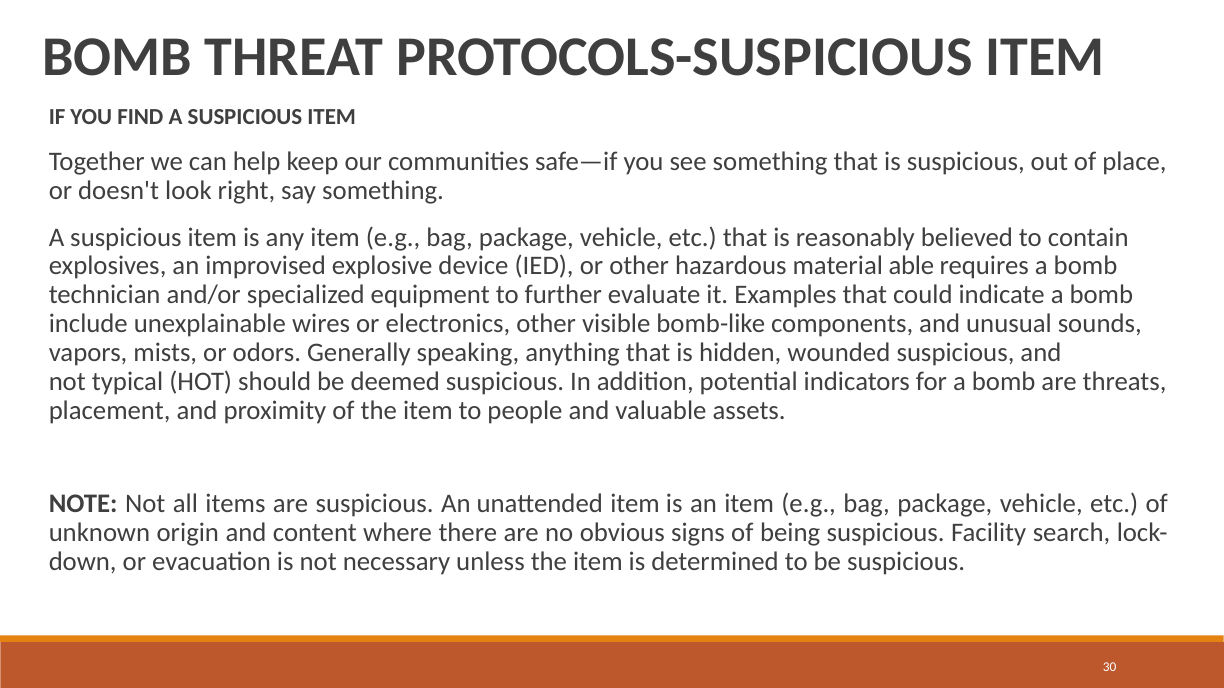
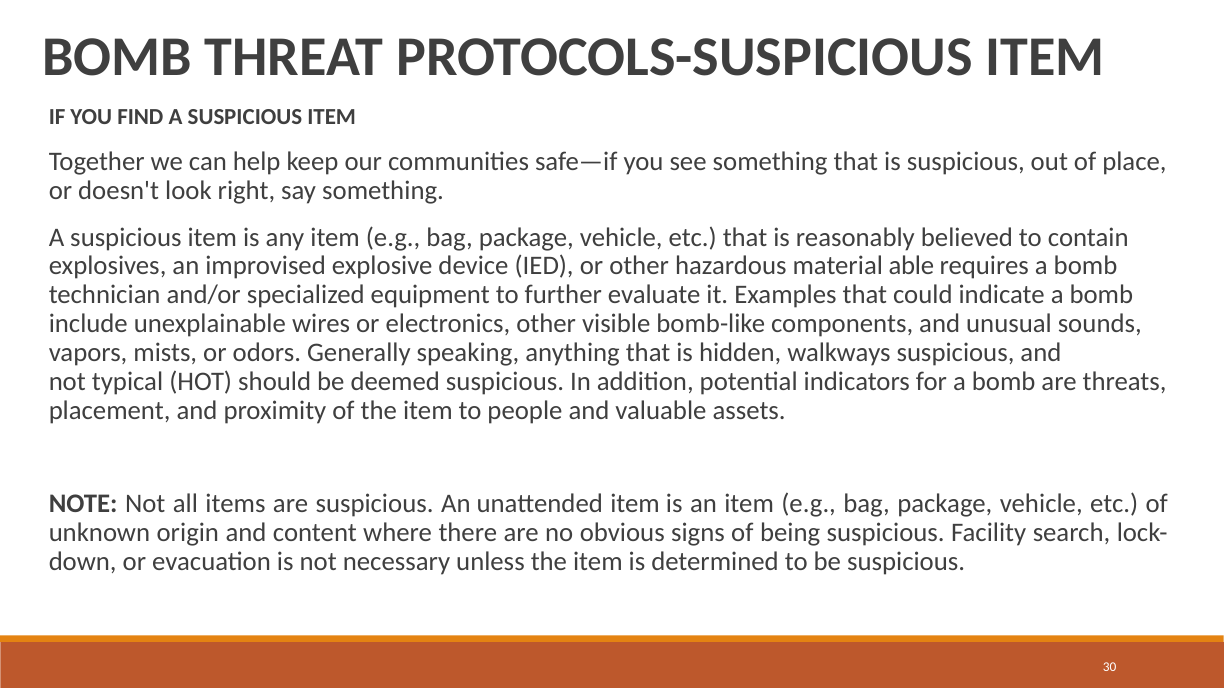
wounded: wounded -> walkways
